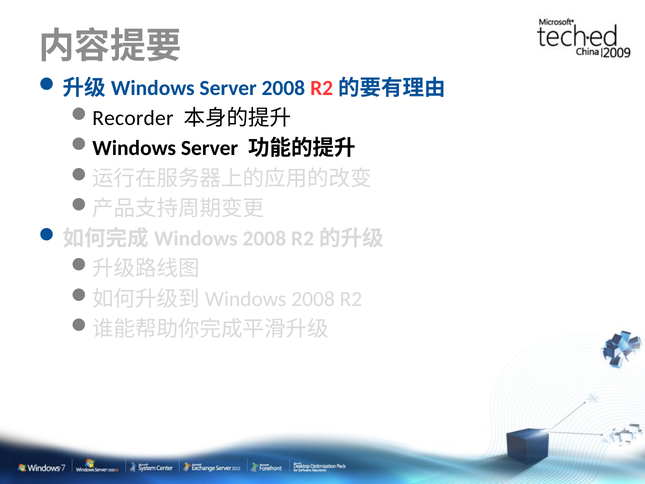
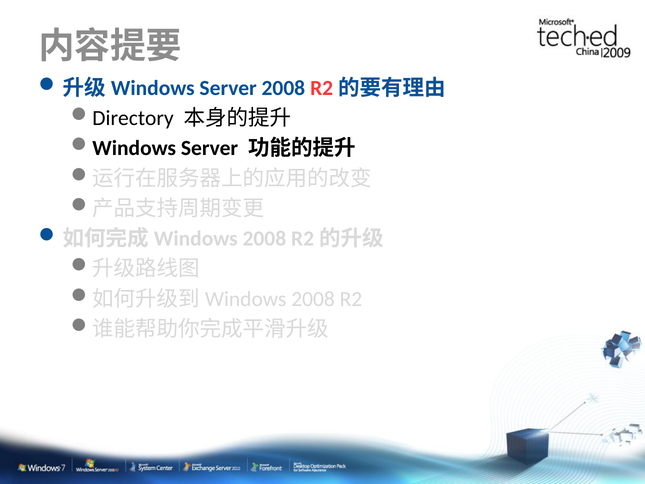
Recorder: Recorder -> Directory
